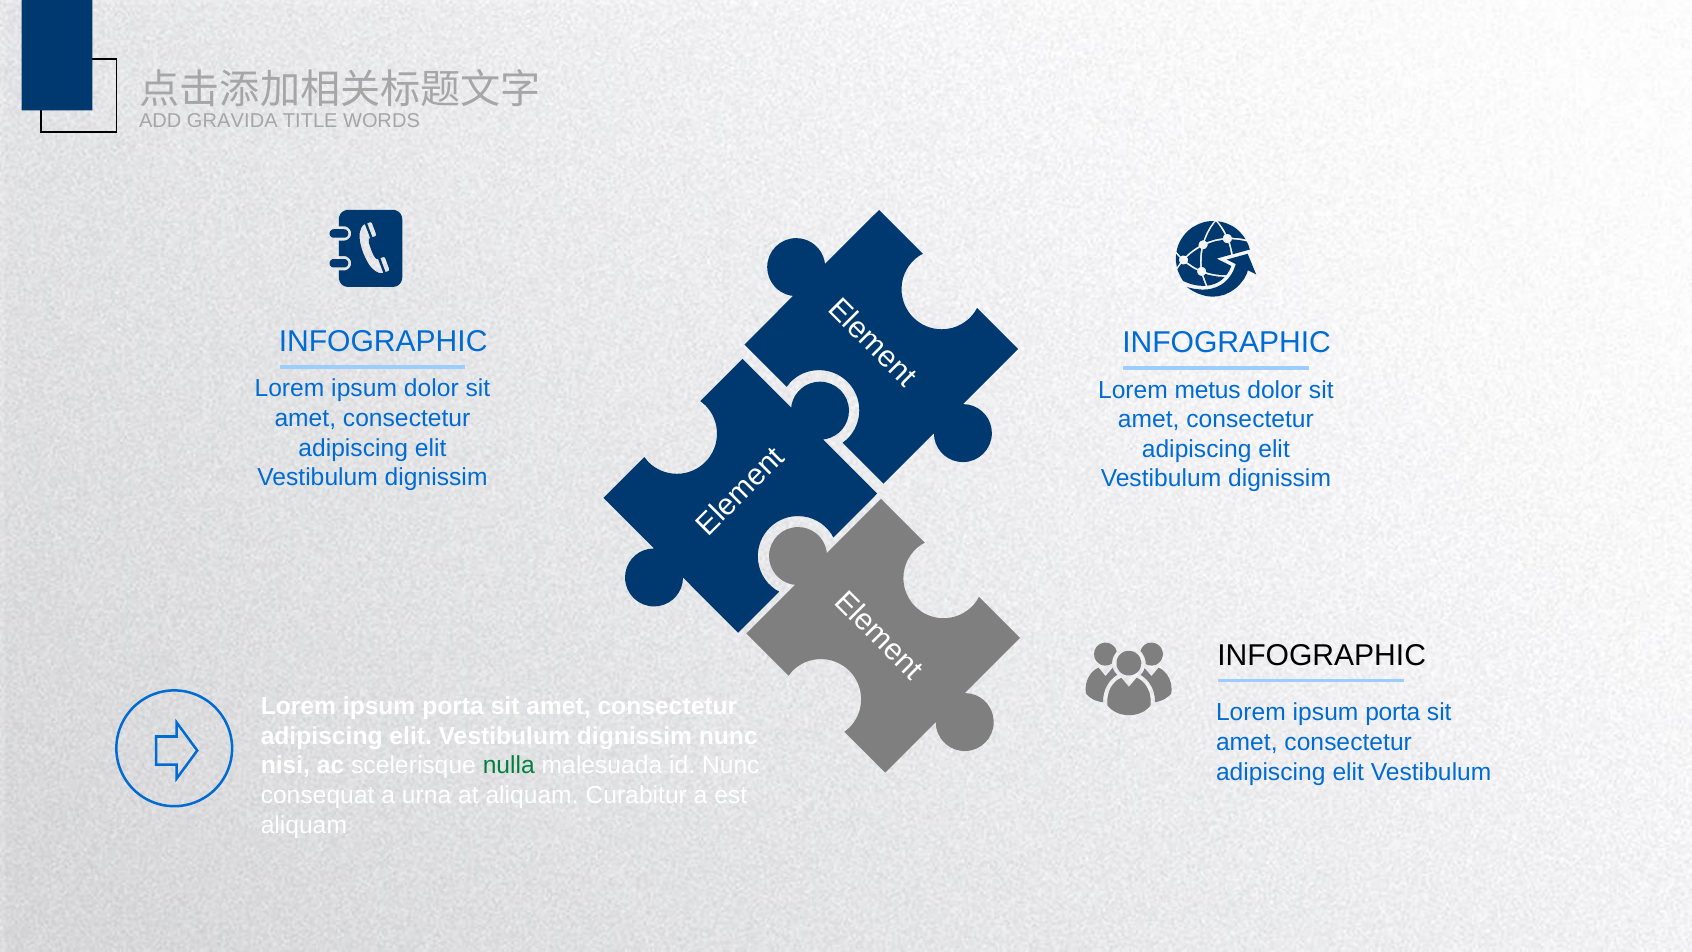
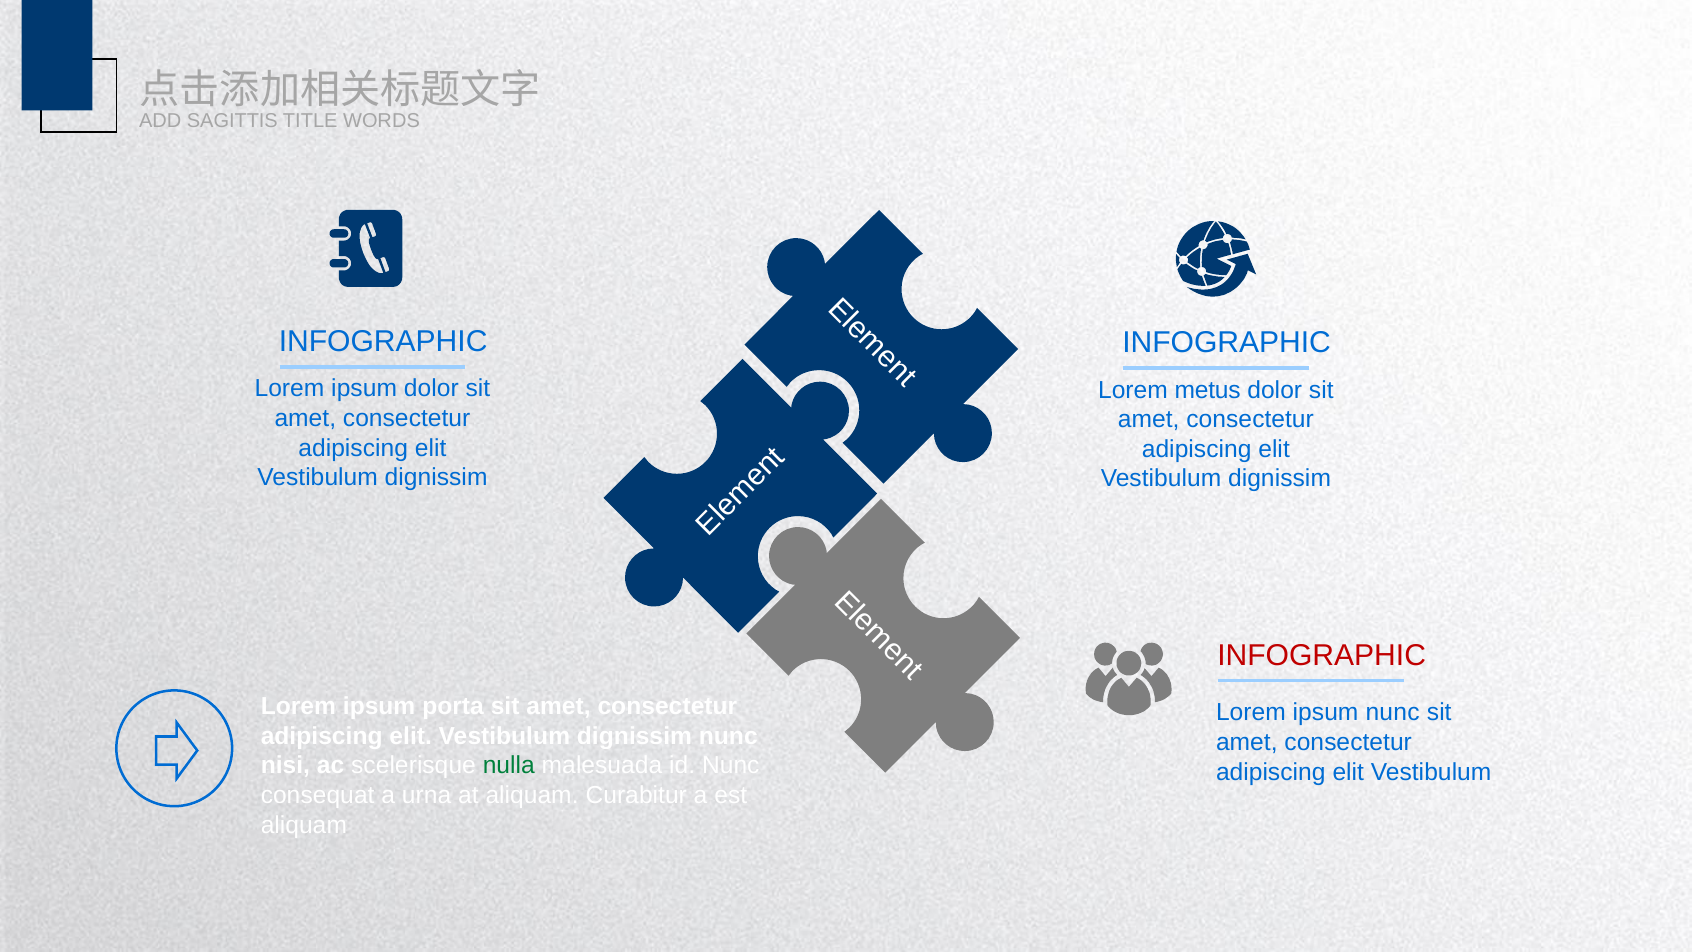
GRAVIDA: GRAVIDA -> SAGITTIS
INFOGRAPHIC at (1322, 655) colour: black -> red
porta at (1393, 713): porta -> nunc
